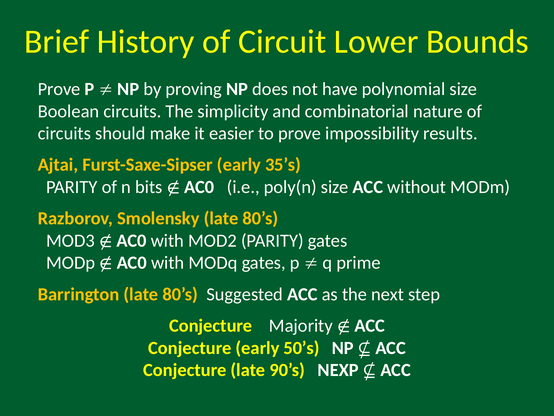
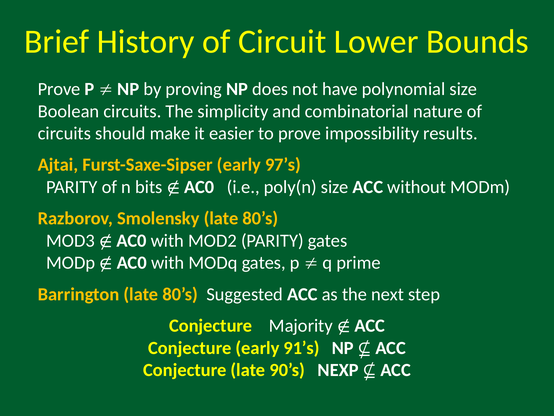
35’s: 35’s -> 97’s
50’s: 50’s -> 91’s
